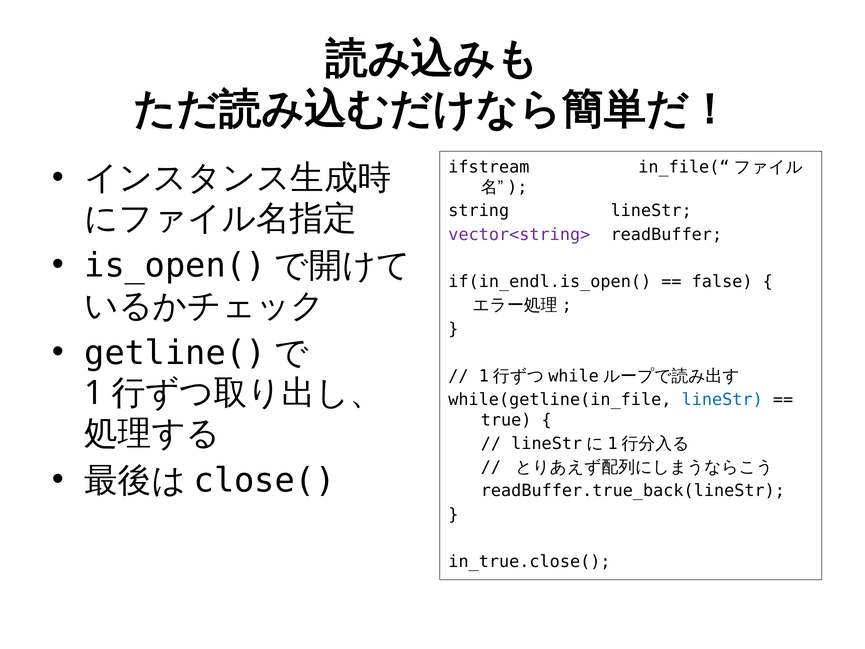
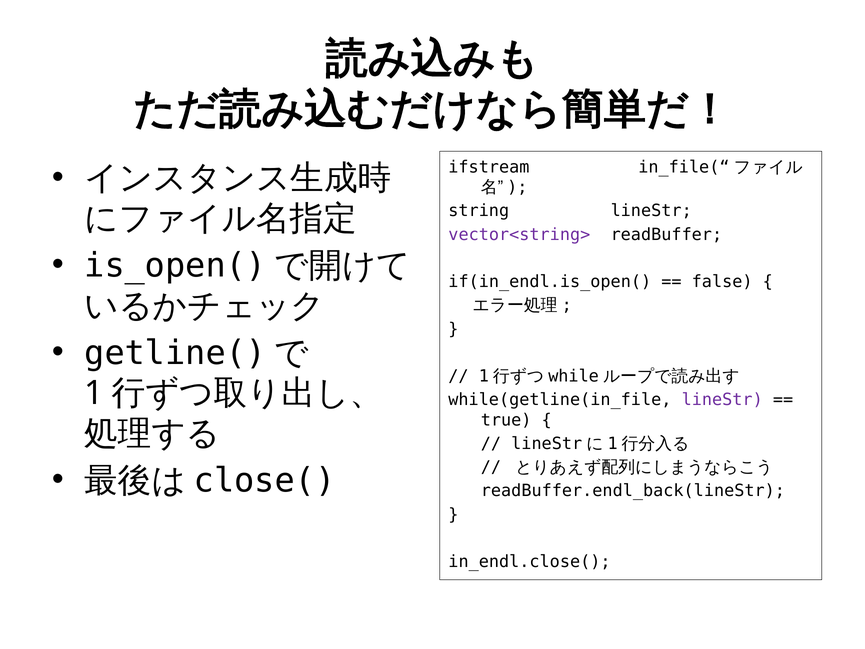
lineStr at (722, 400) colour: blue -> purple
readBuffer.true_back(lineStr: readBuffer.true_back(lineStr -> readBuffer.endl_back(lineStr
in_true.close(: in_true.close( -> in_endl.close(
